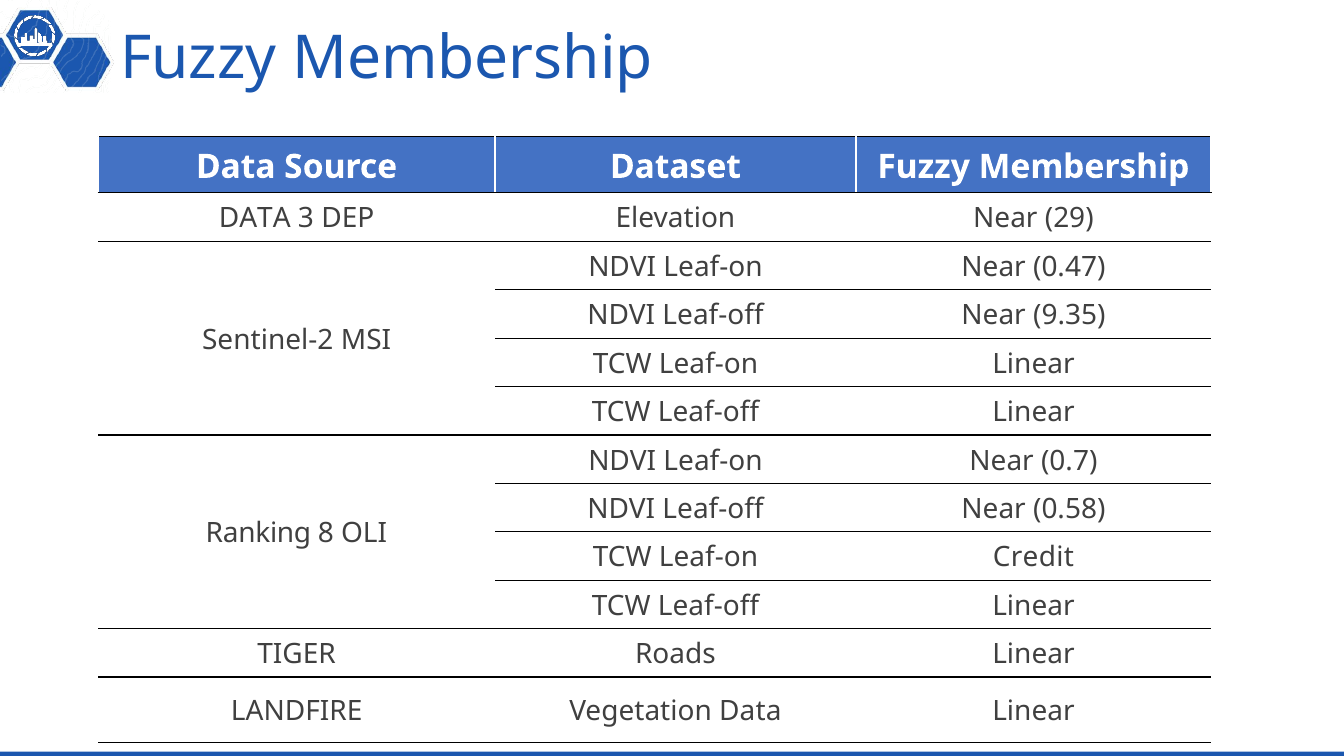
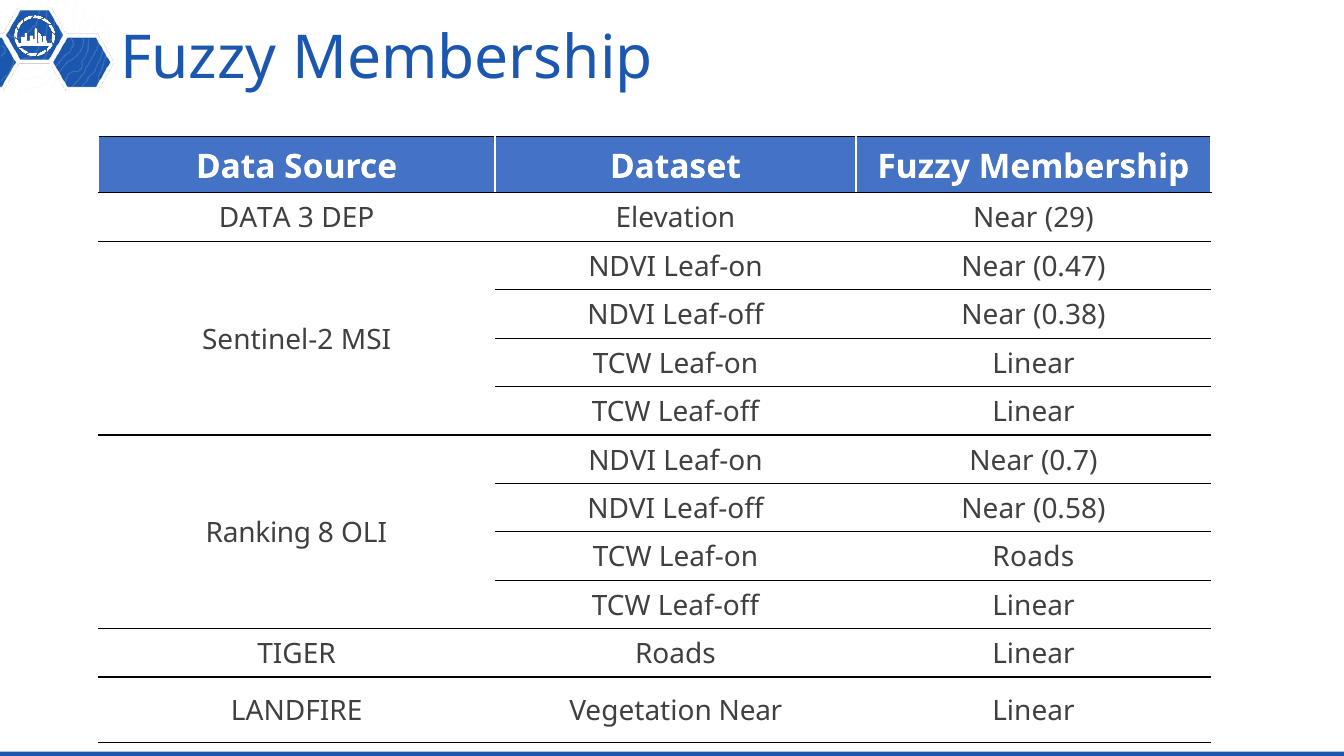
9.35: 9.35 -> 0.38
Leaf-on Credit: Credit -> Roads
Vegetation Data: Data -> Near
